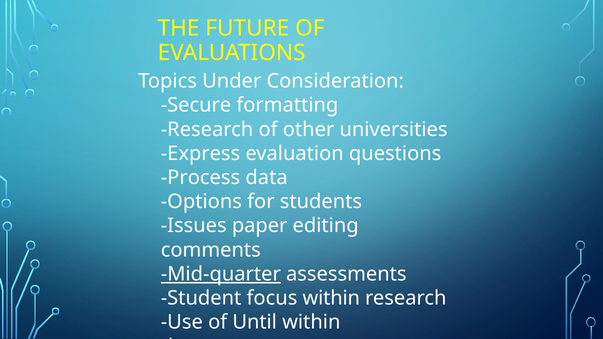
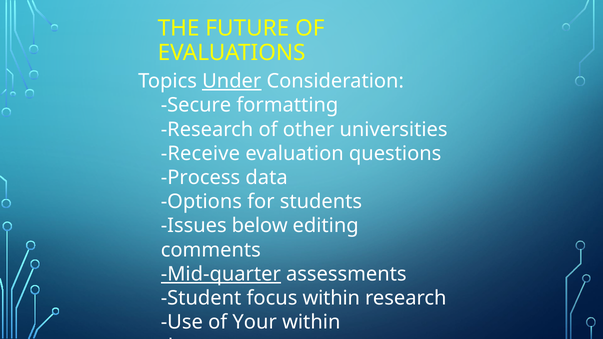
Under underline: none -> present
Express: Express -> Receive
paper: paper -> below
Until: Until -> Your
